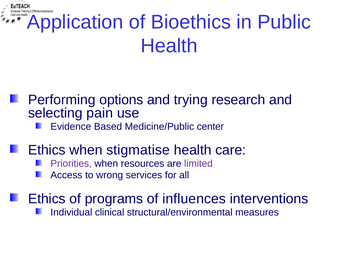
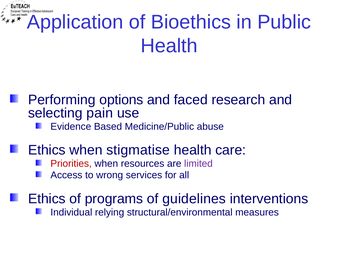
trying: trying -> faced
center: center -> abuse
Priorities colour: purple -> red
influences: influences -> guidelines
clinical: clinical -> relying
